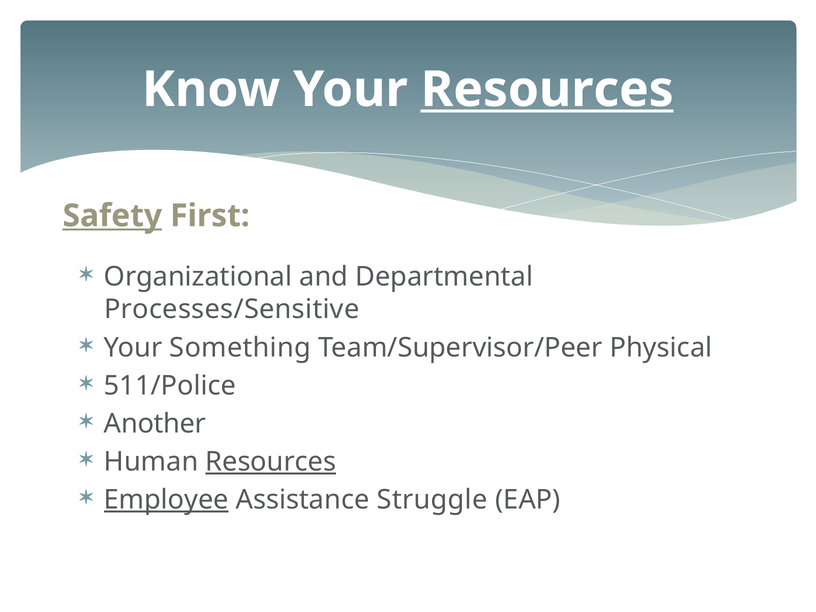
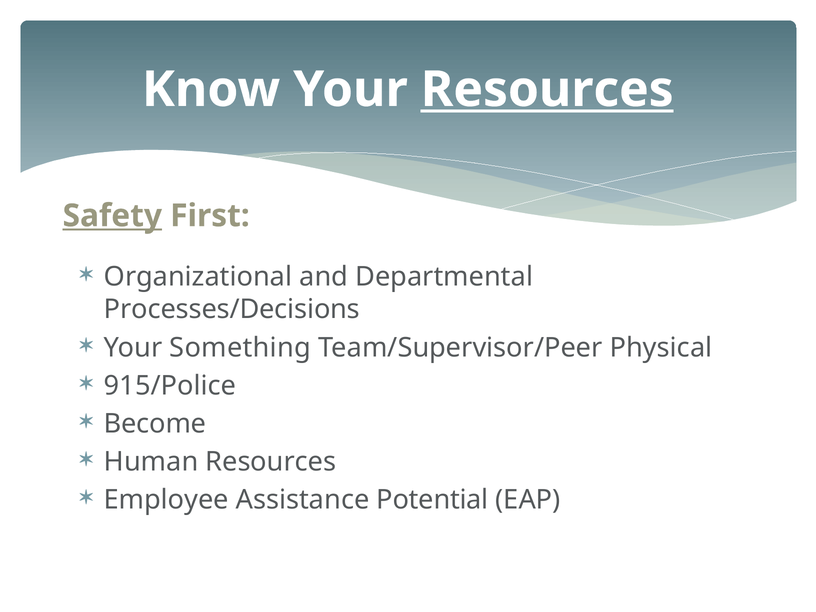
Processes/Sensitive: Processes/Sensitive -> Processes/Decisions
511/Police: 511/Police -> 915/Police
Another: Another -> Become
Resources at (271, 462) underline: present -> none
Employee underline: present -> none
Struggle: Struggle -> Potential
